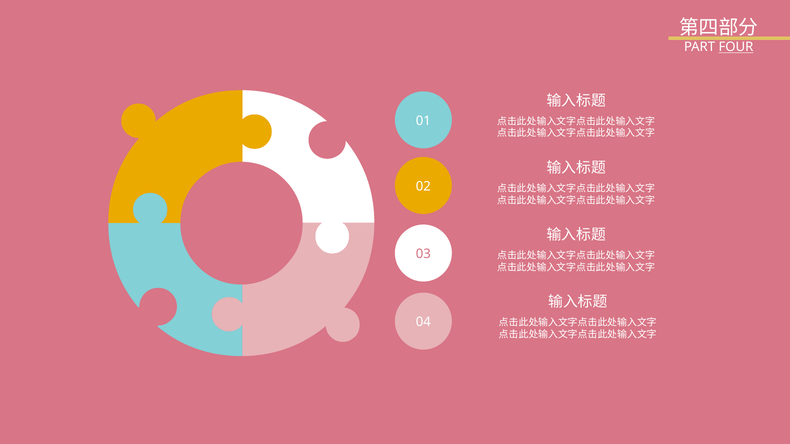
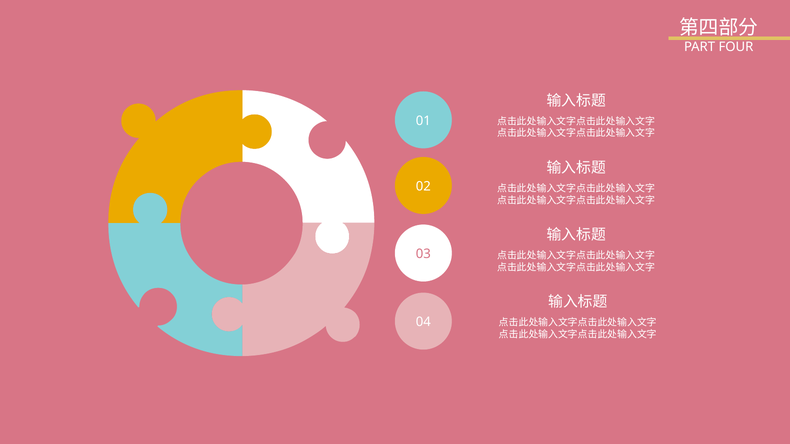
FOUR underline: present -> none
